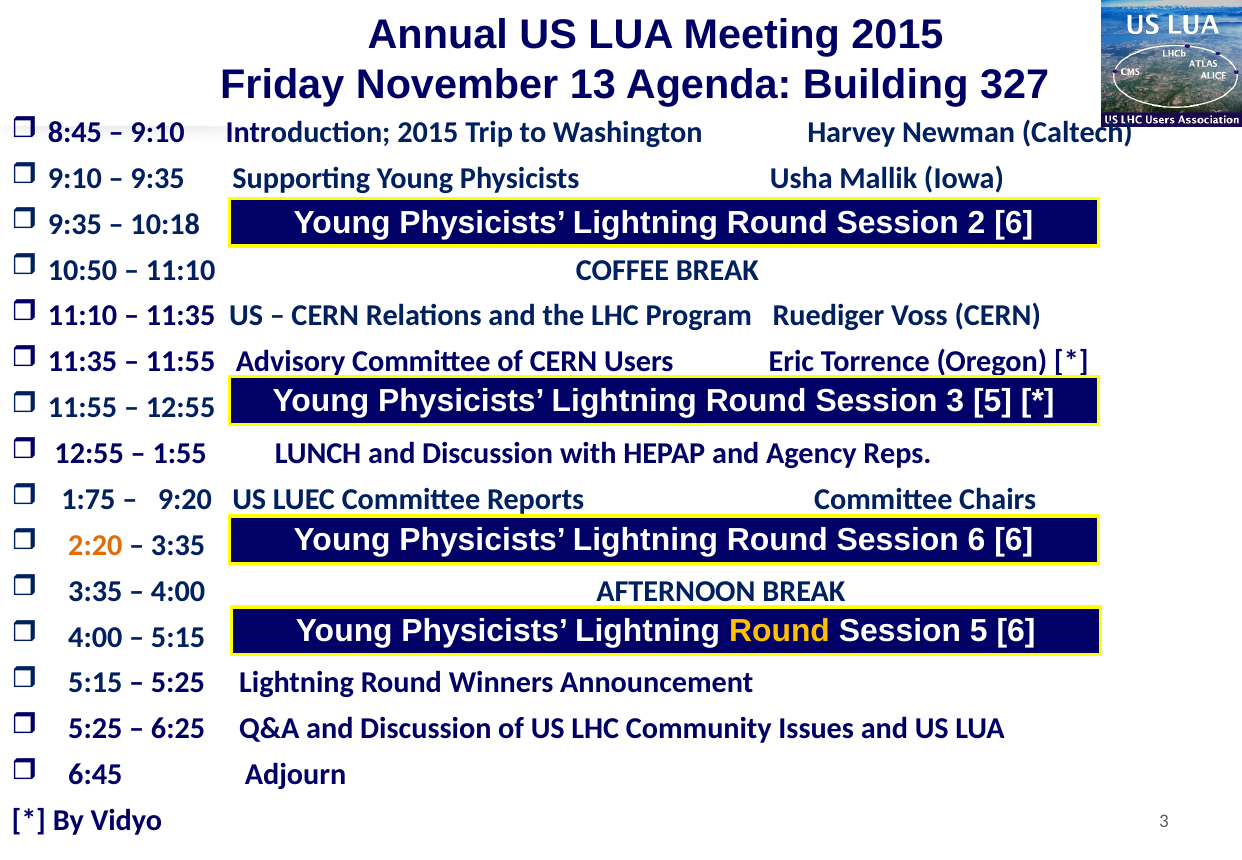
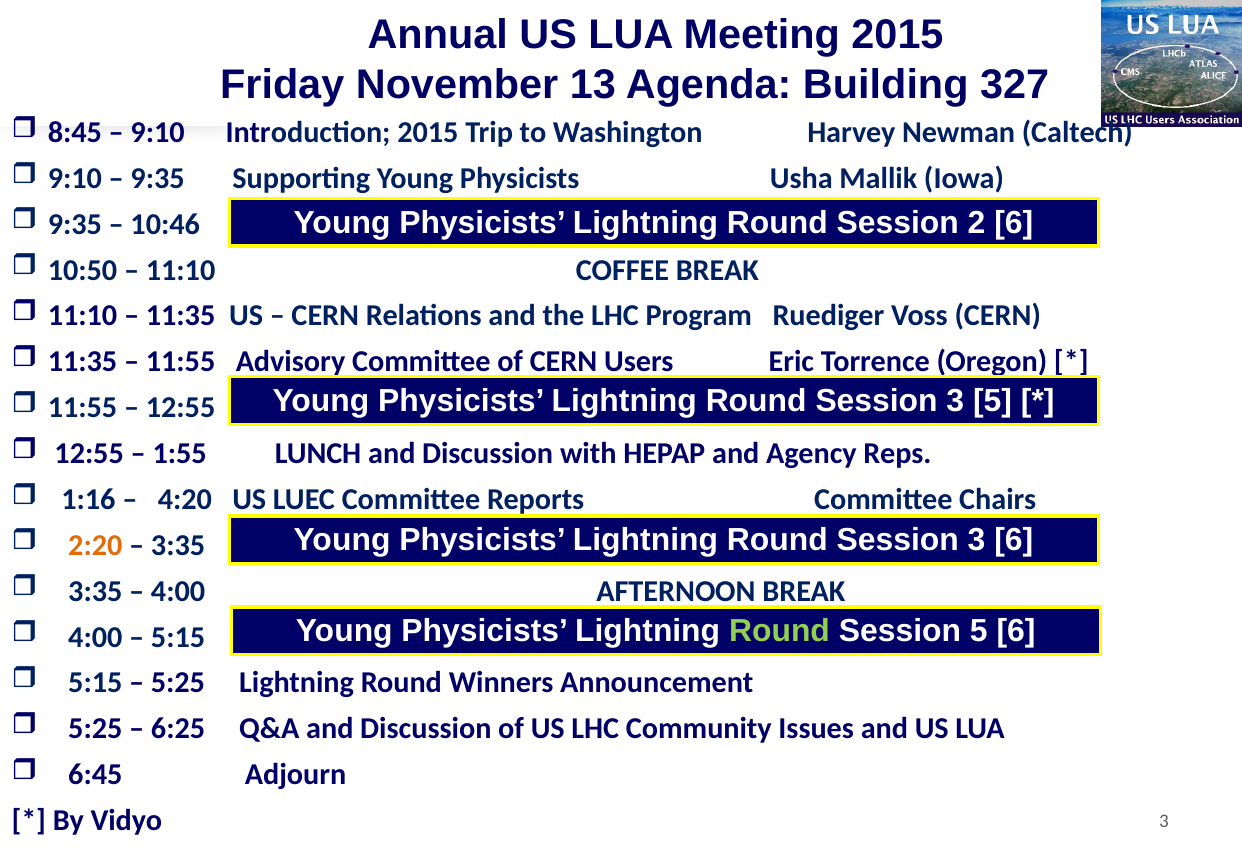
10:18: 10:18 -> 10:46
1:75: 1:75 -> 1:16
9:20: 9:20 -> 4:20
6 at (977, 540): 6 -> 3
Round at (780, 631) colour: yellow -> light green
